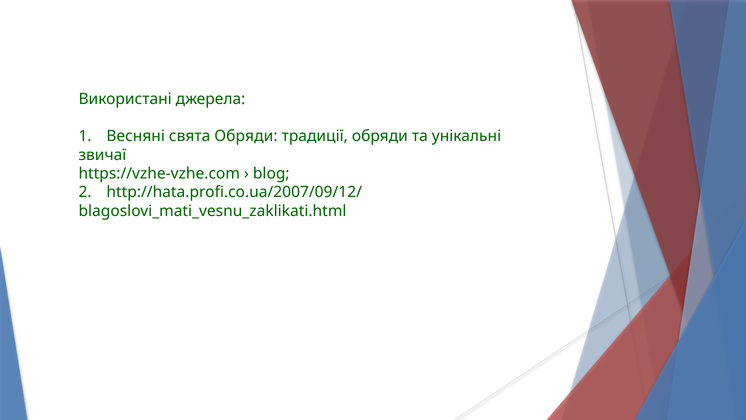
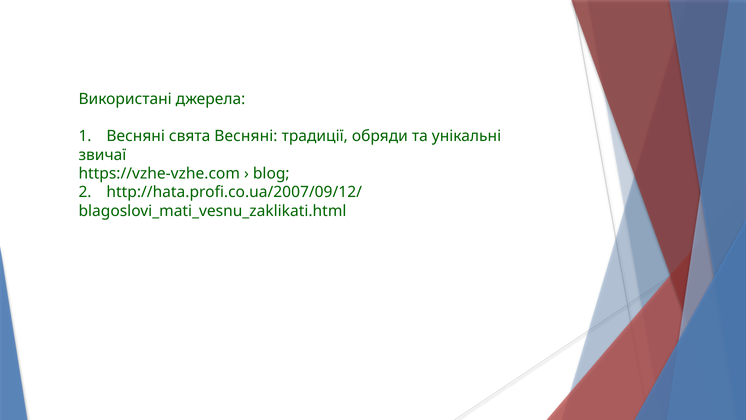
свята Обряди: Обряди -> Весняні
